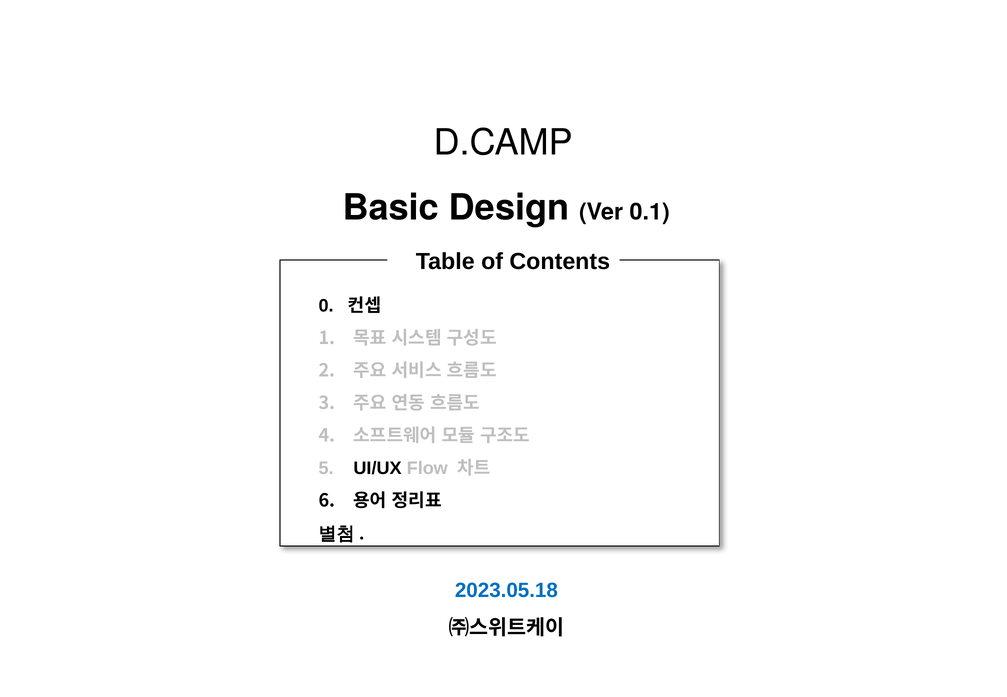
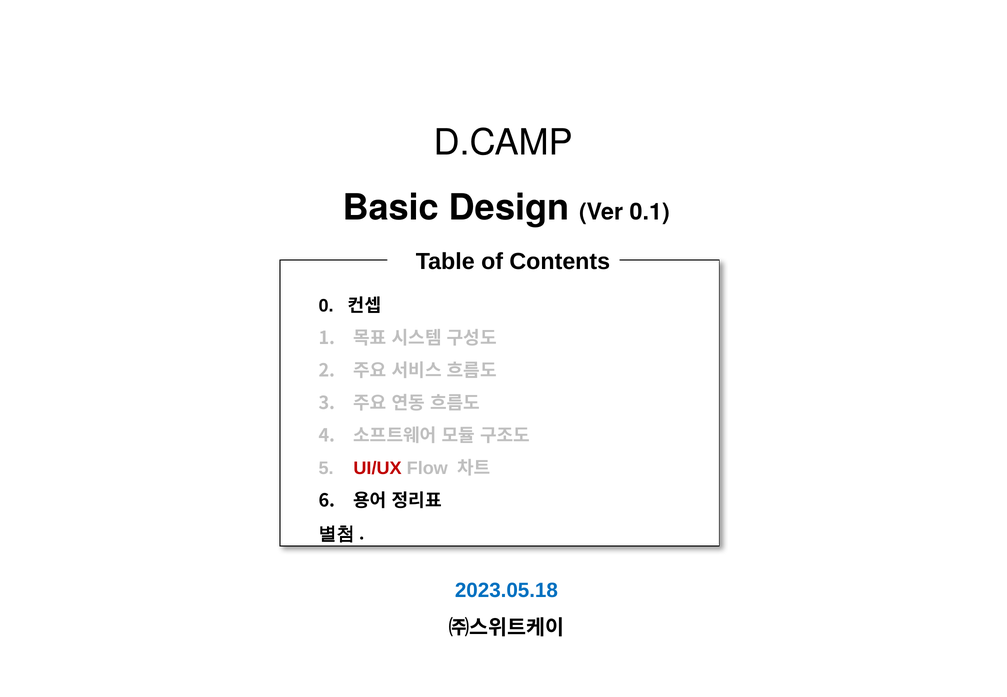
UI/UX colour: black -> red
